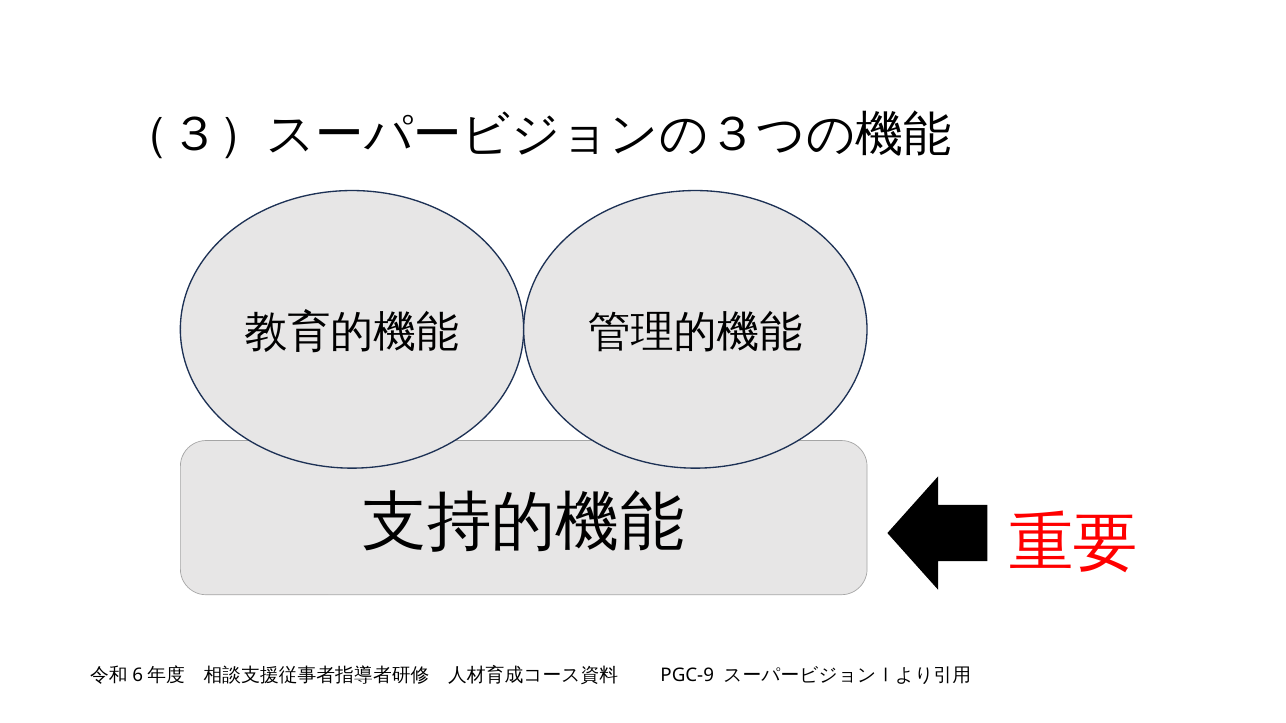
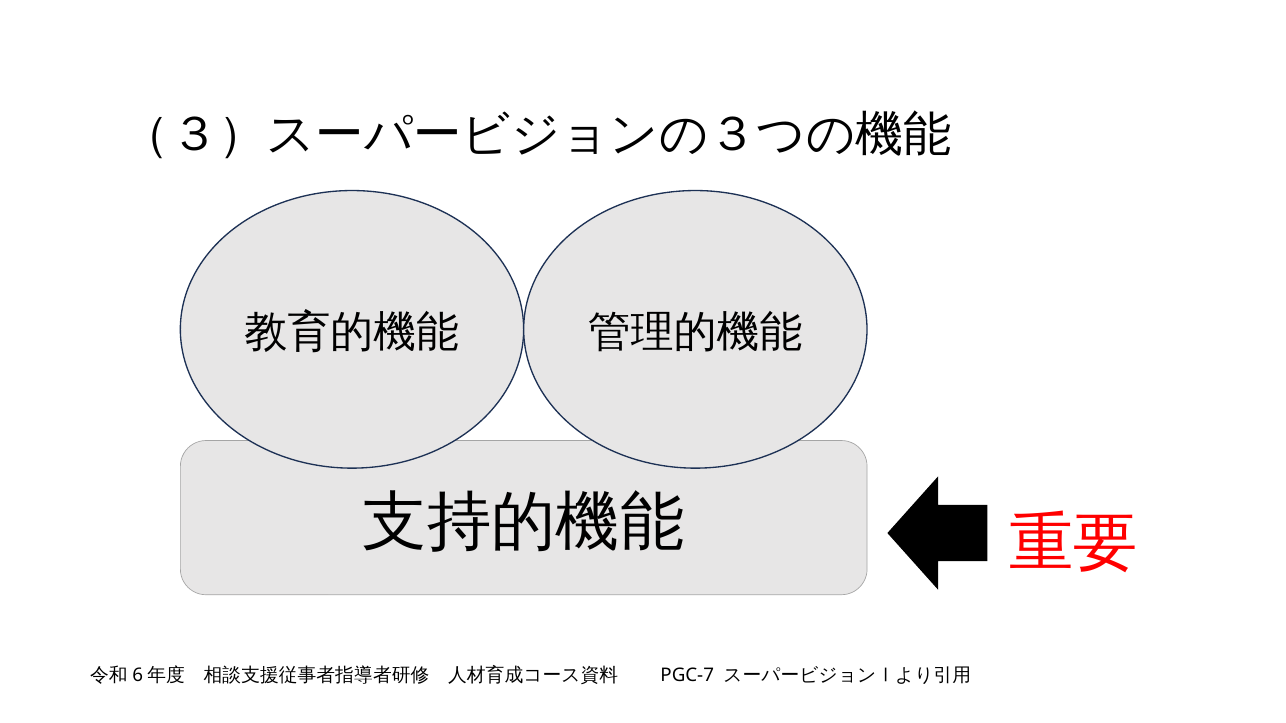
PGC-9: PGC-9 -> PGC-7
